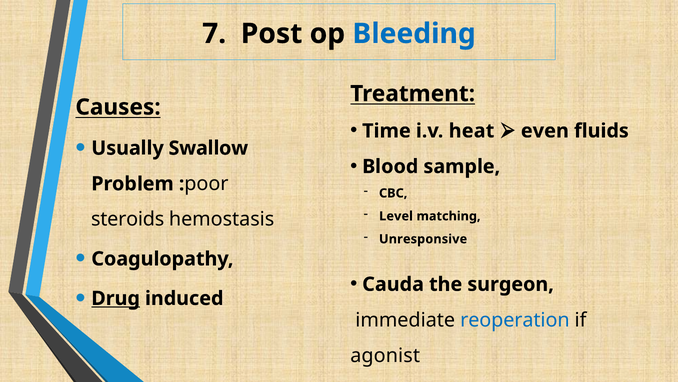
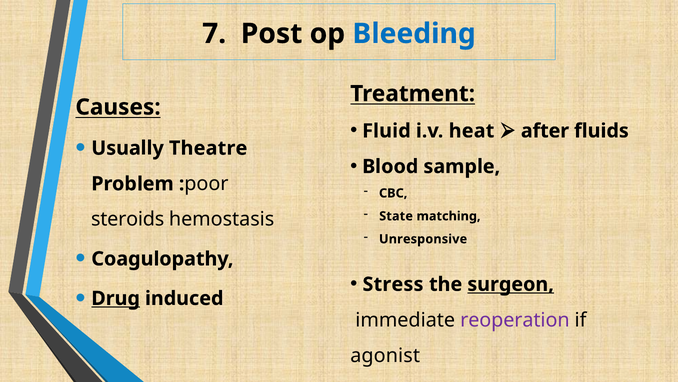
Time: Time -> Fluid
even: even -> after
Swallow: Swallow -> Theatre
Level: Level -> State
Cauda: Cauda -> Stress
surgeon underline: none -> present
reoperation colour: blue -> purple
